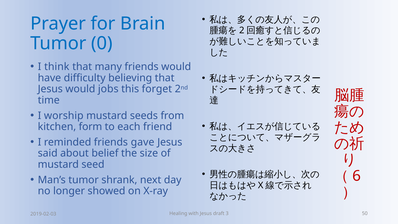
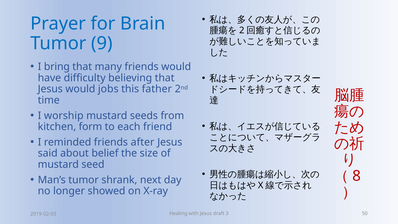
0: 0 -> 9
think: think -> bring
forget: forget -> father
gave: gave -> after
6: 6 -> 8
